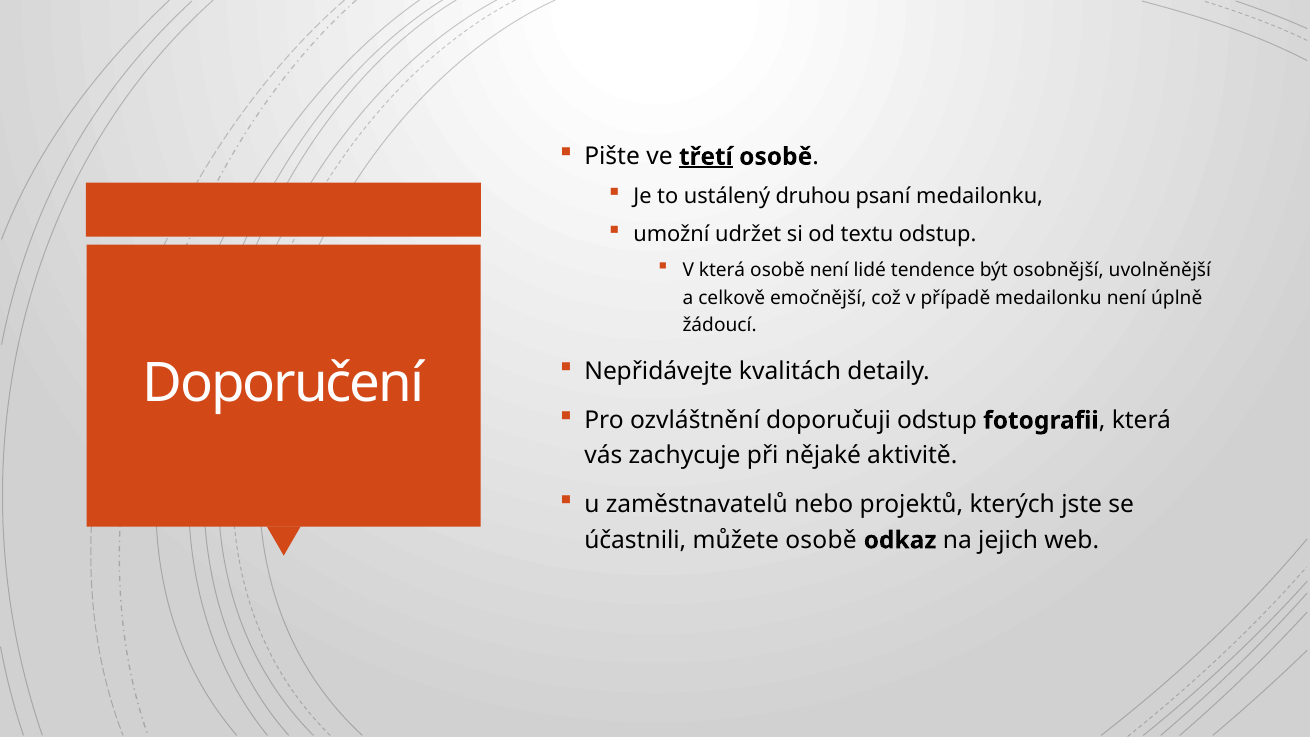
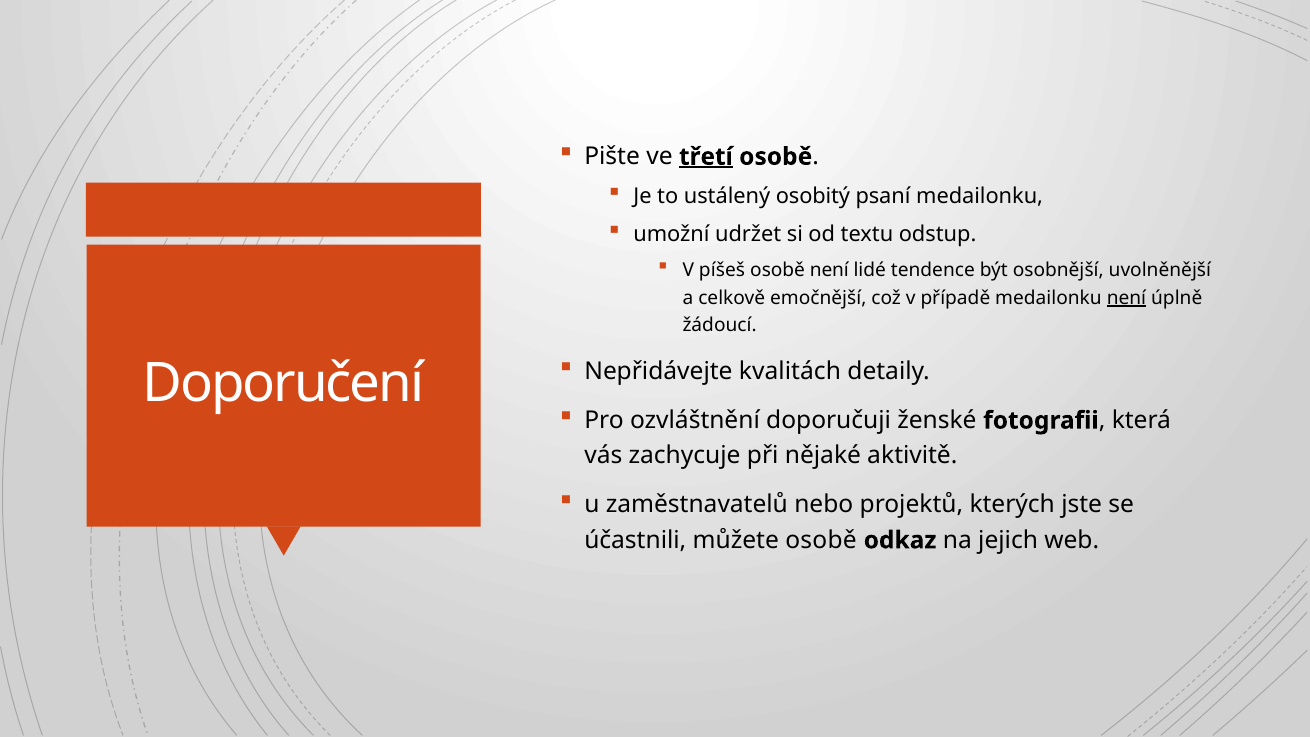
druhou: druhou -> osobitý
V která: která -> píšeš
není at (1126, 298) underline: none -> present
doporučuji odstup: odstup -> ženské
